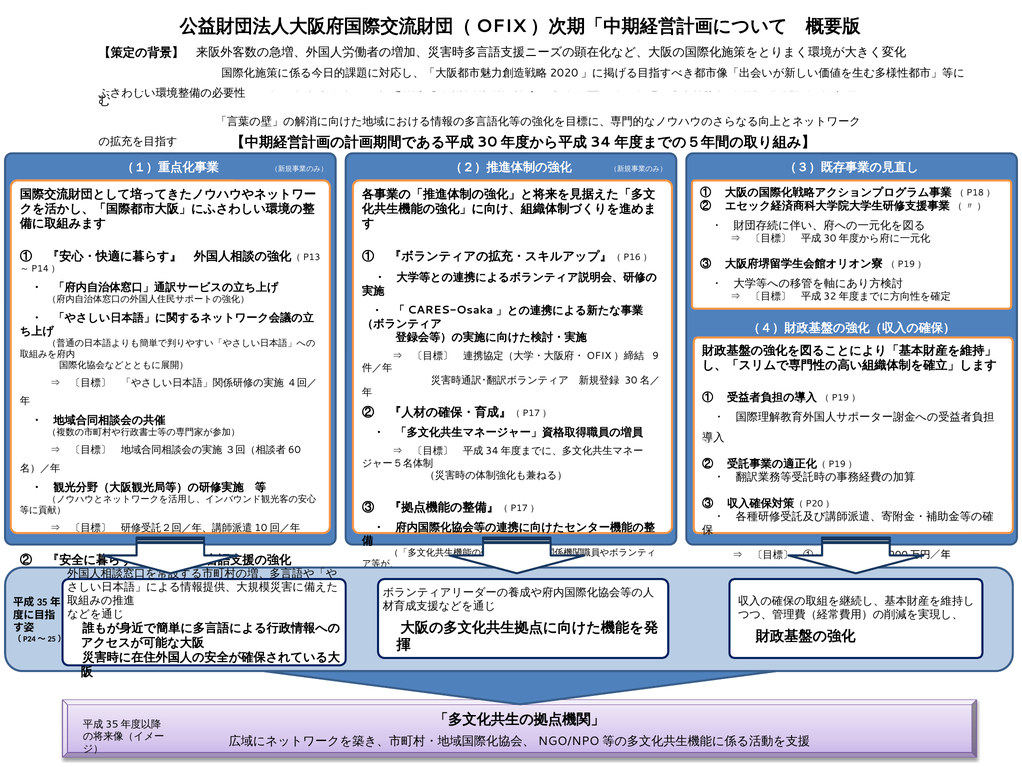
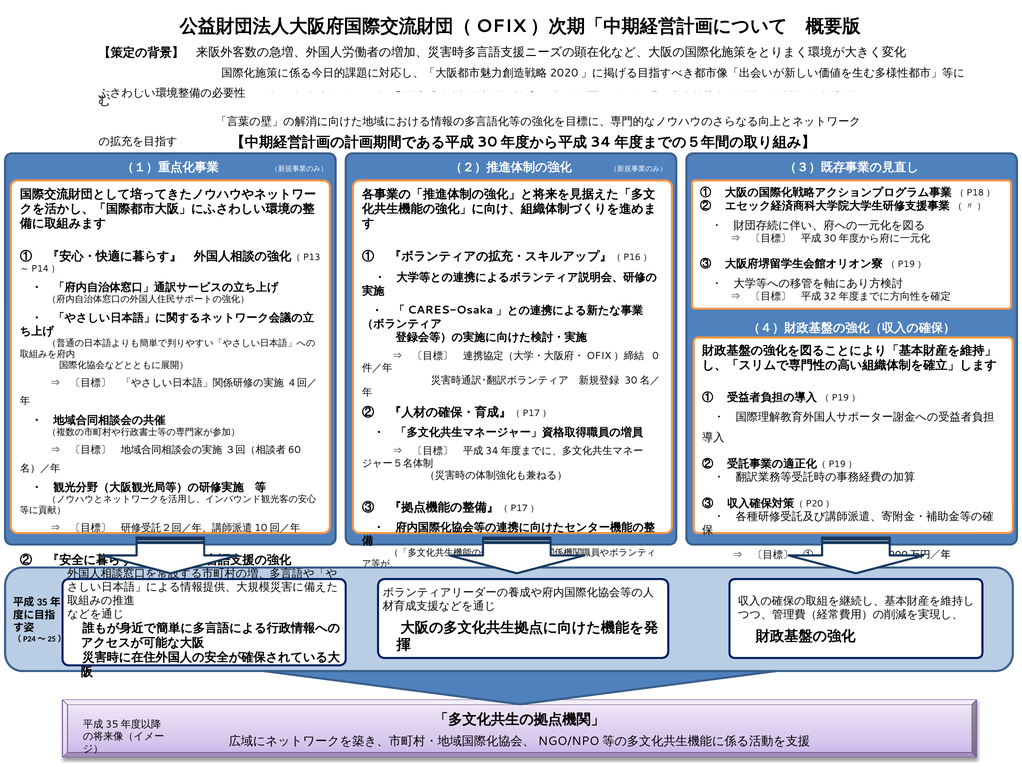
9: 9 -> 0
